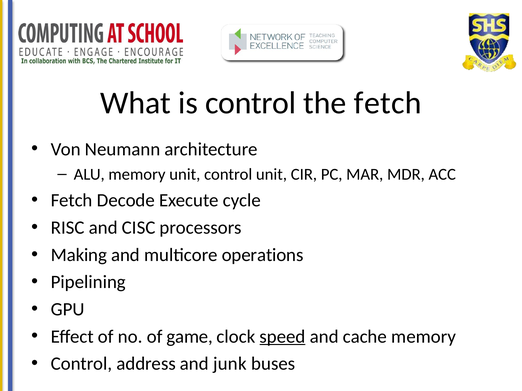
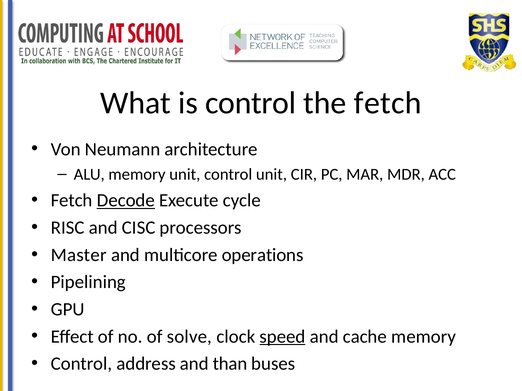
Decode underline: none -> present
Making: Making -> Master
game: game -> solve
junk: junk -> than
